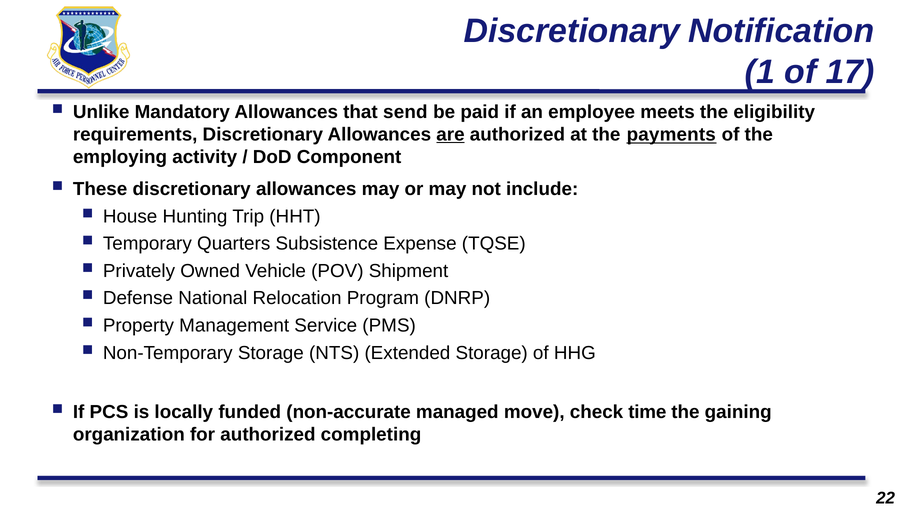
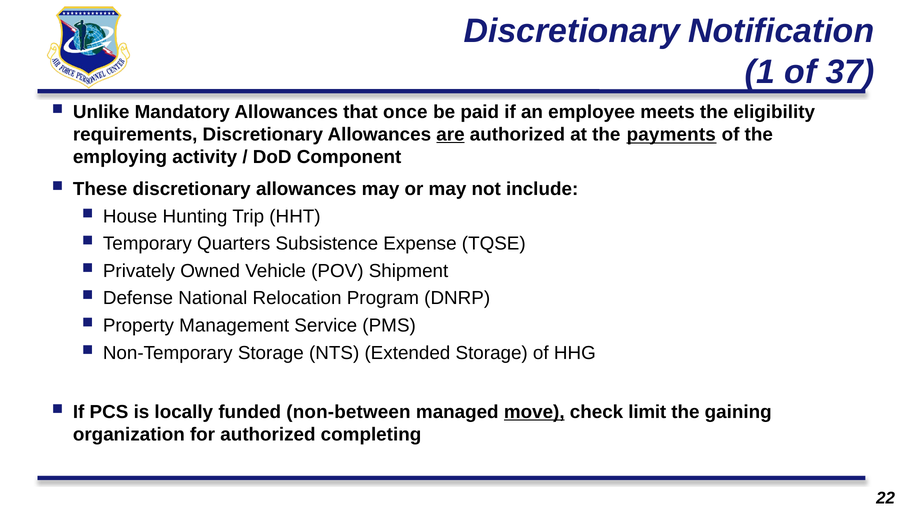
17: 17 -> 37
send: send -> once
non-accurate: non-accurate -> non-between
move underline: none -> present
time: time -> limit
